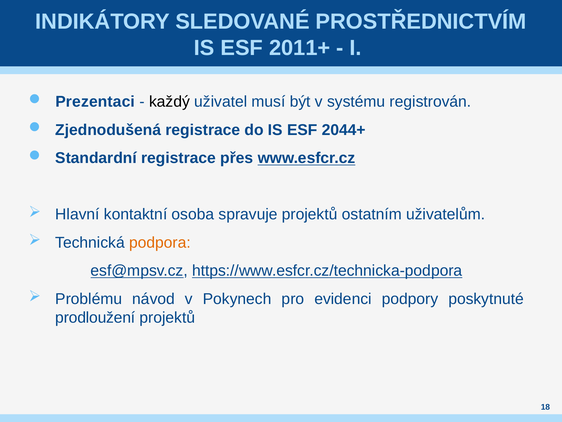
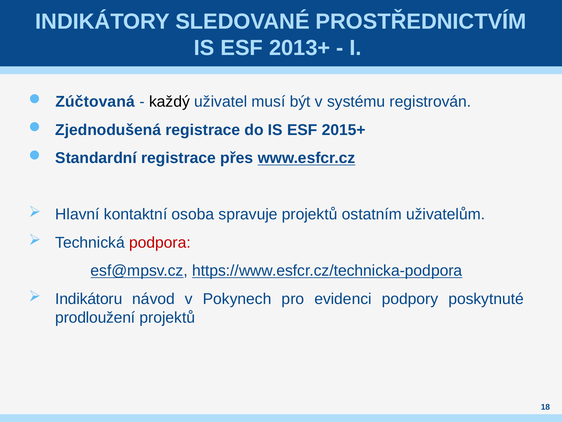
2011+: 2011+ -> 2013+
Prezentaci: Prezentaci -> Zúčtovaná
2044+: 2044+ -> 2015+
podpora colour: orange -> red
Problému: Problému -> Indikátoru
